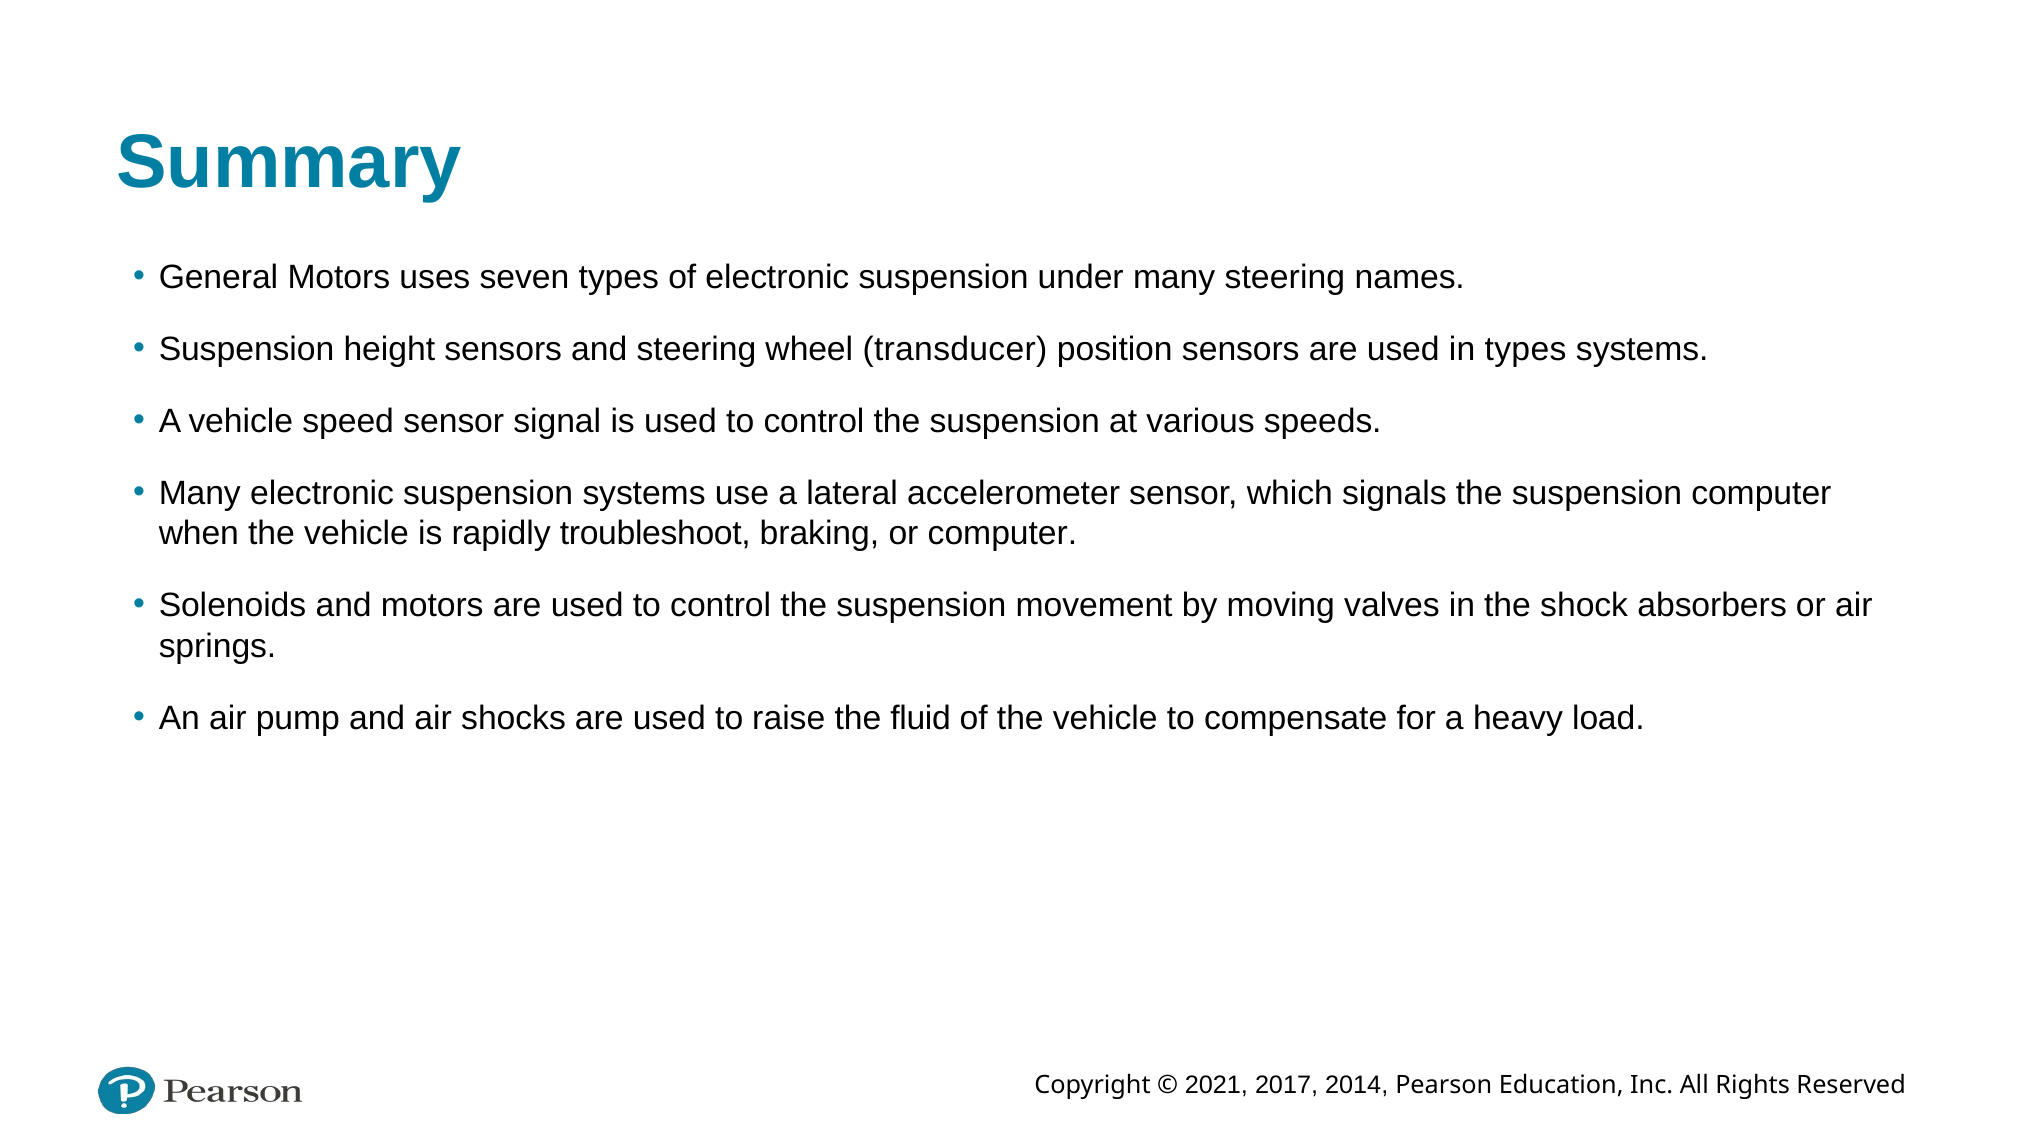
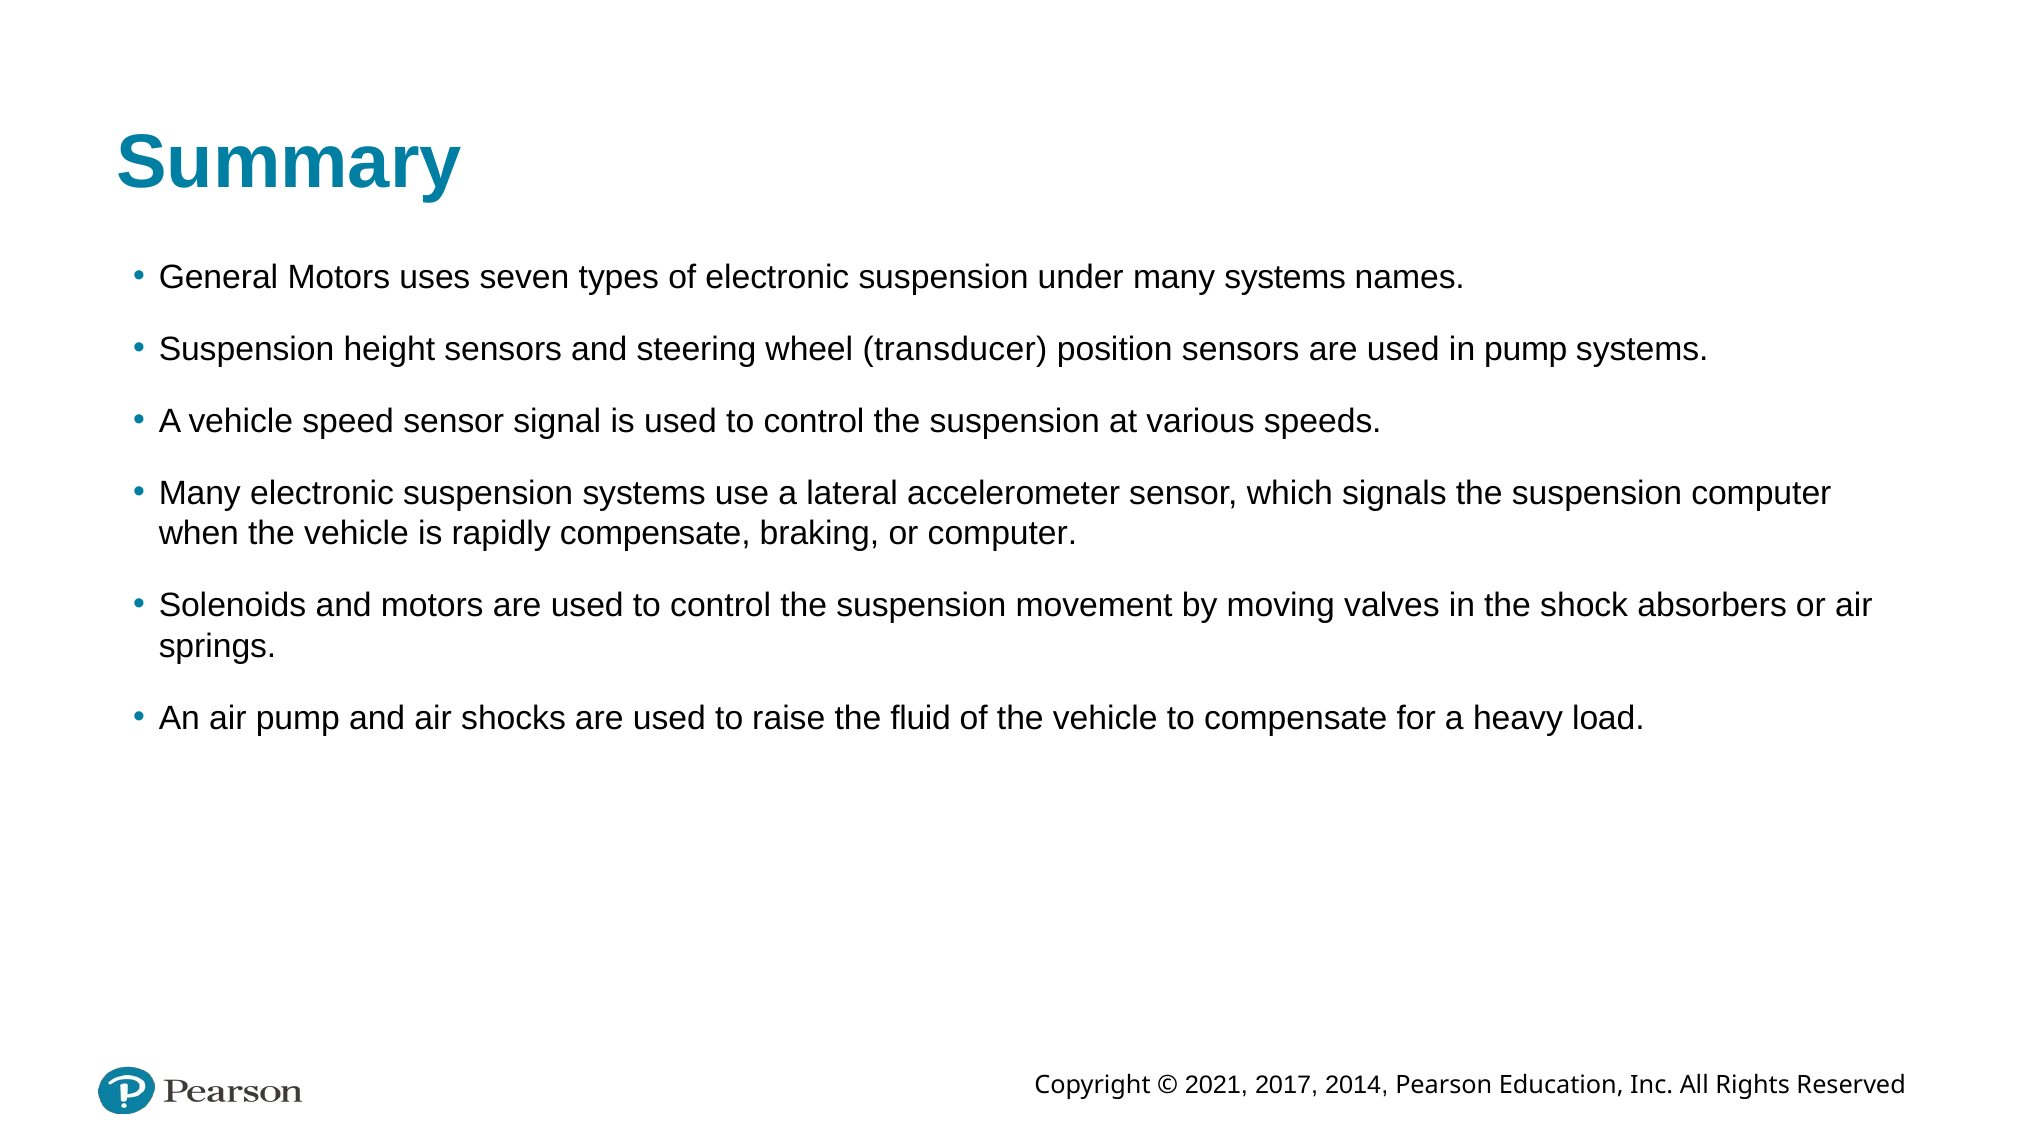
many steering: steering -> systems
in types: types -> pump
rapidly troubleshoot: troubleshoot -> compensate
